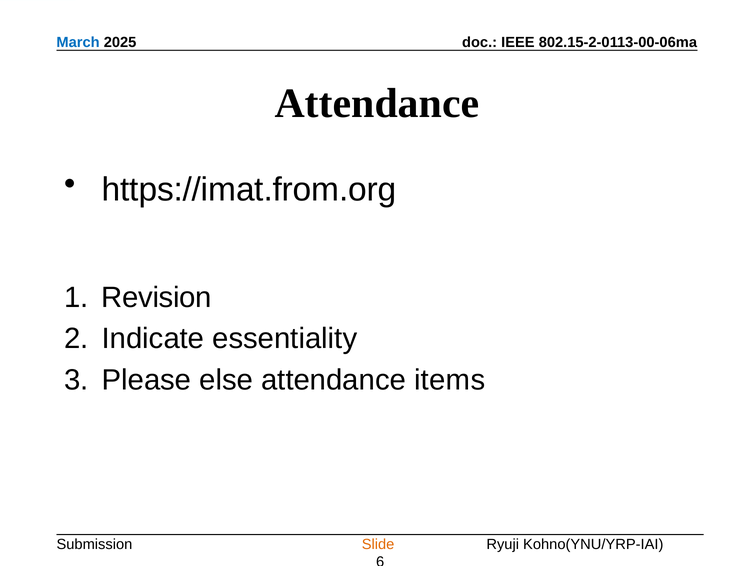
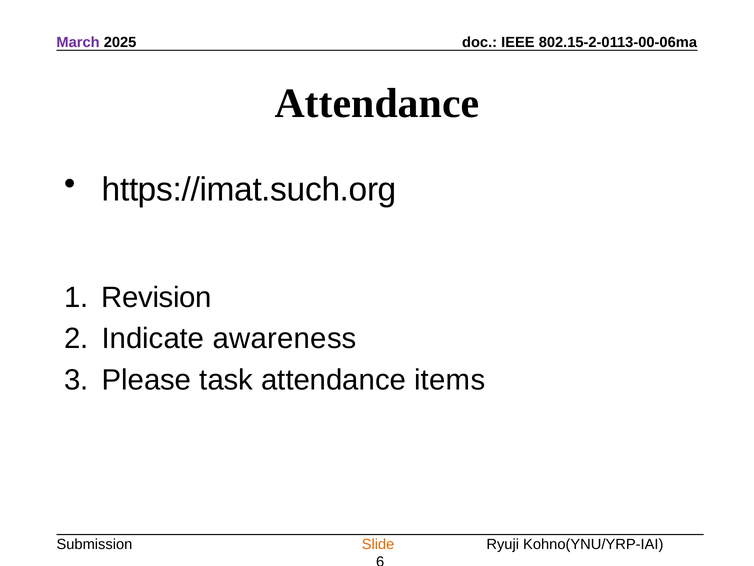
March colour: blue -> purple
https://imat.from.org: https://imat.from.org -> https://imat.such.org
essentiality: essentiality -> awareness
else: else -> task
